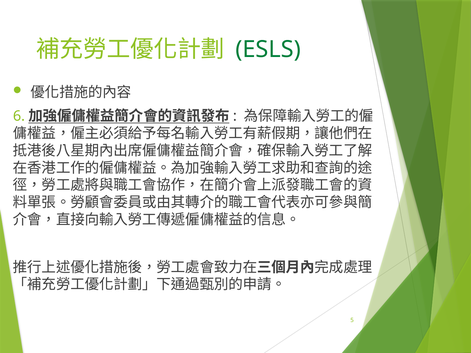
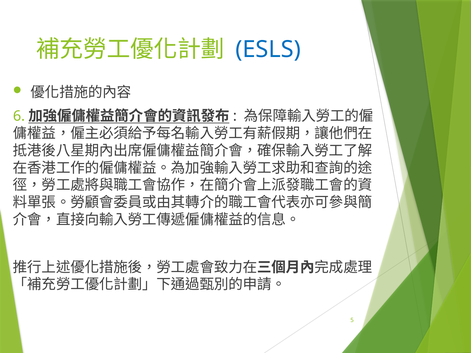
ESLS colour: green -> blue
